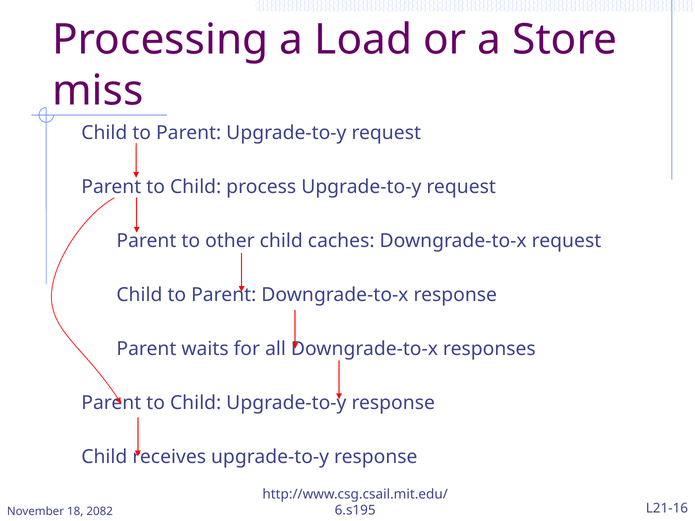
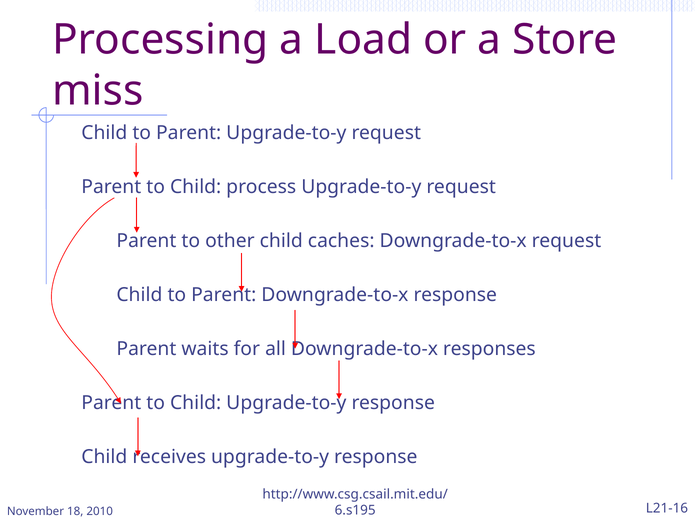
2082: 2082 -> 2010
